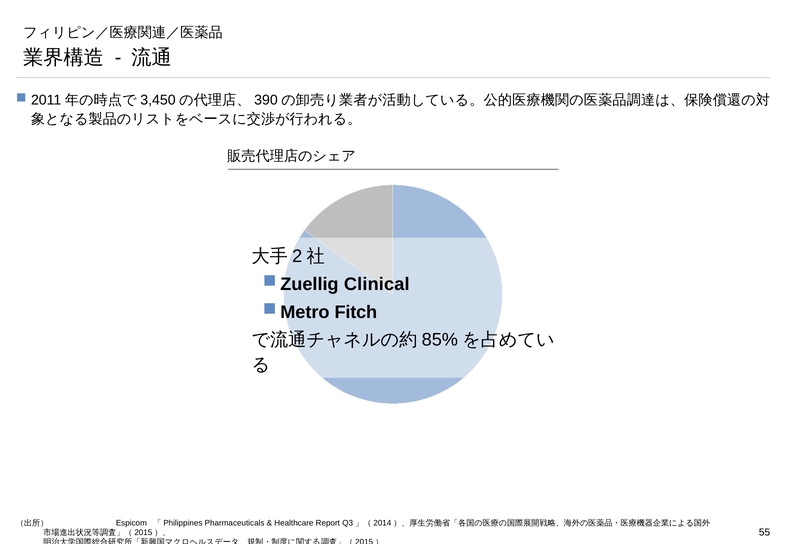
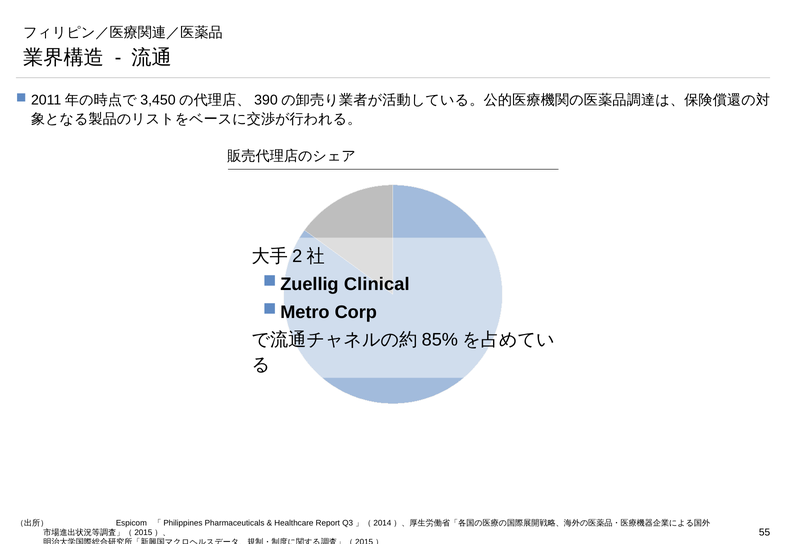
Fitch: Fitch -> Corp
